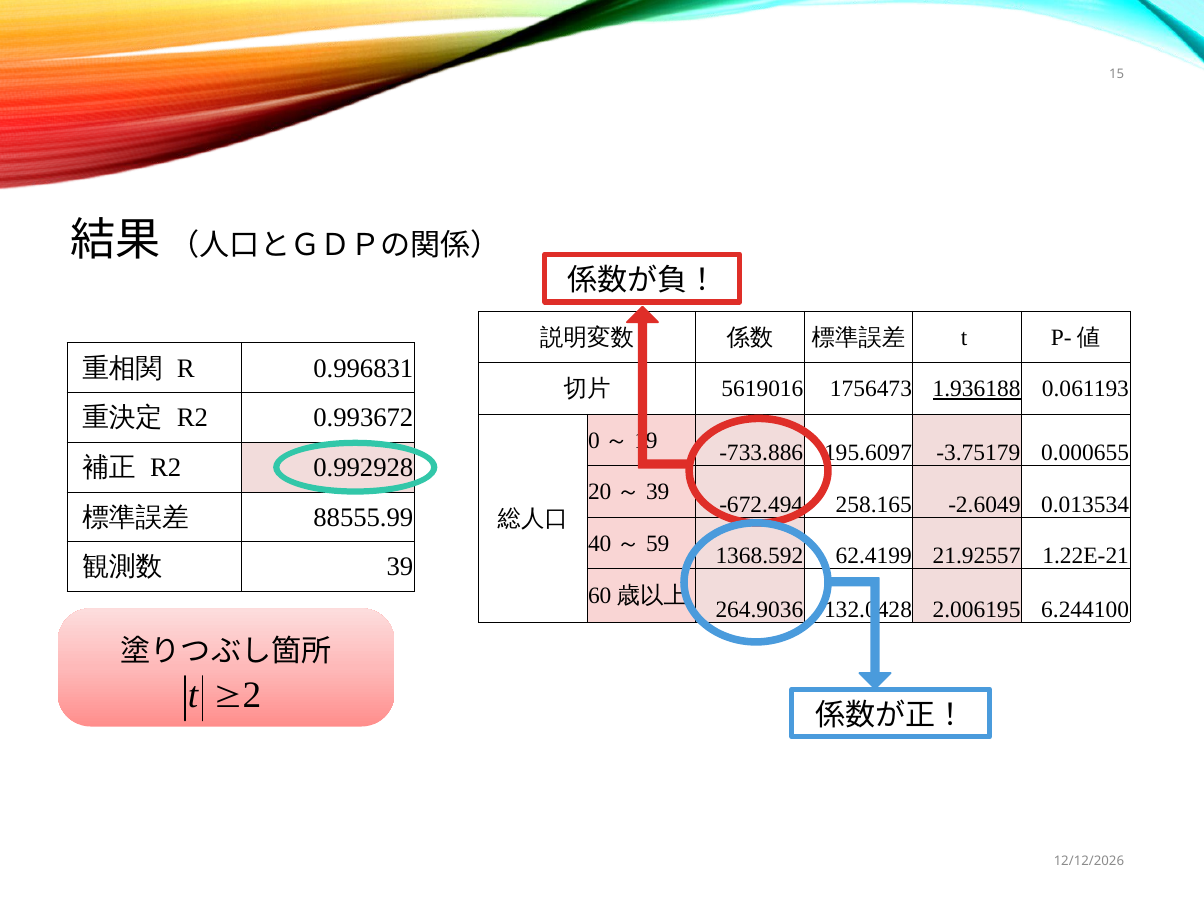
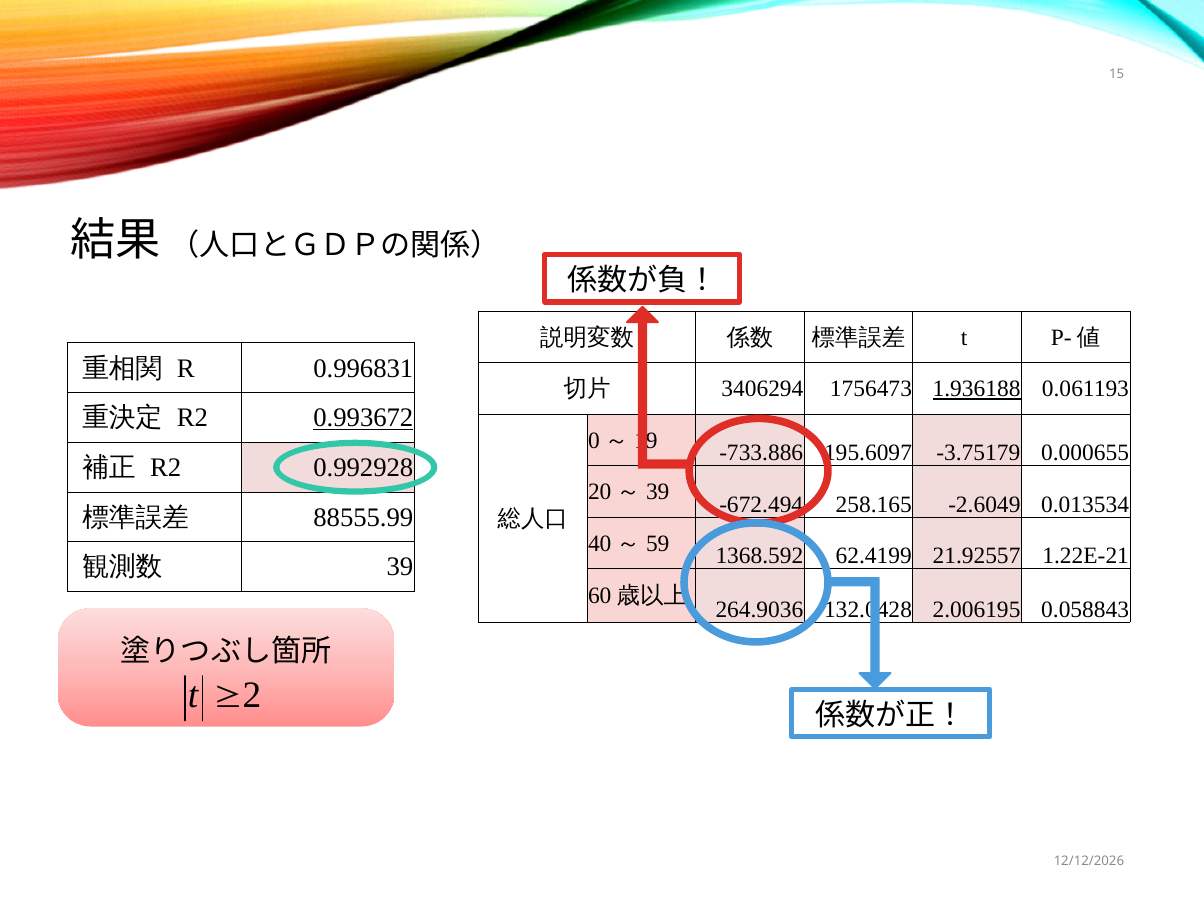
5619016: 5619016 -> 3406294
0.993672 underline: none -> present
6.244100: 6.244100 -> 0.058843
